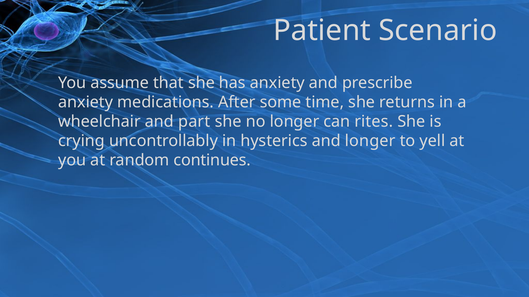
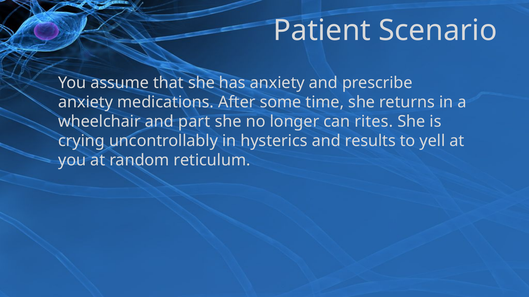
and longer: longer -> results
continues: continues -> reticulum
